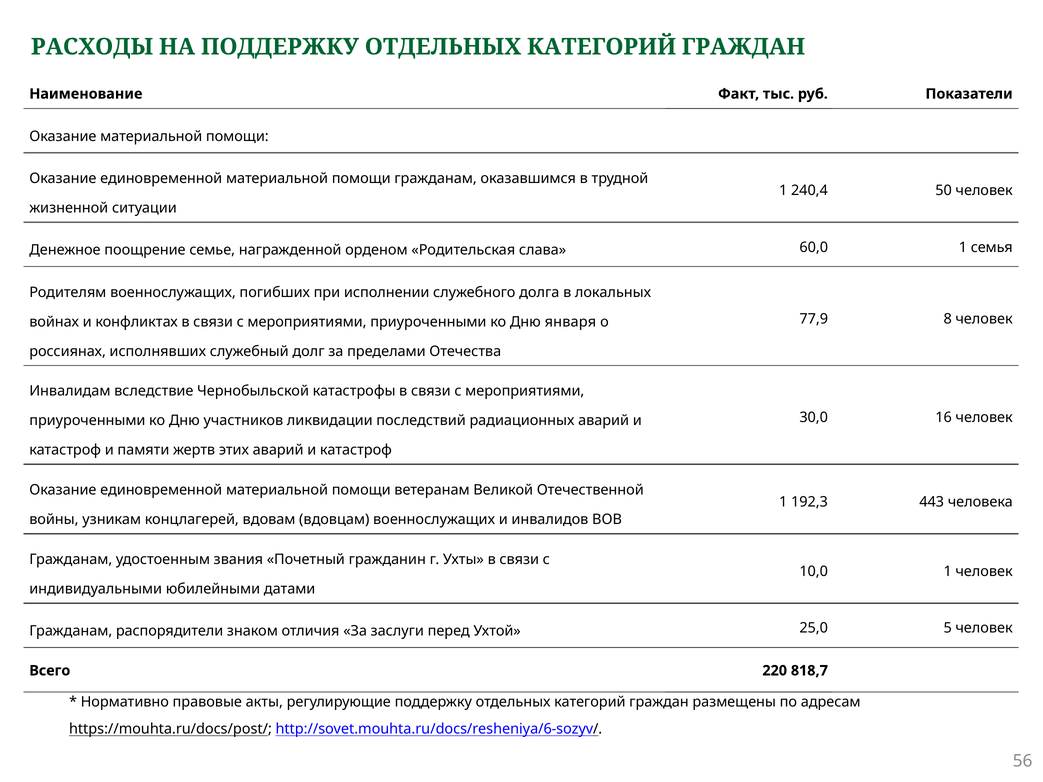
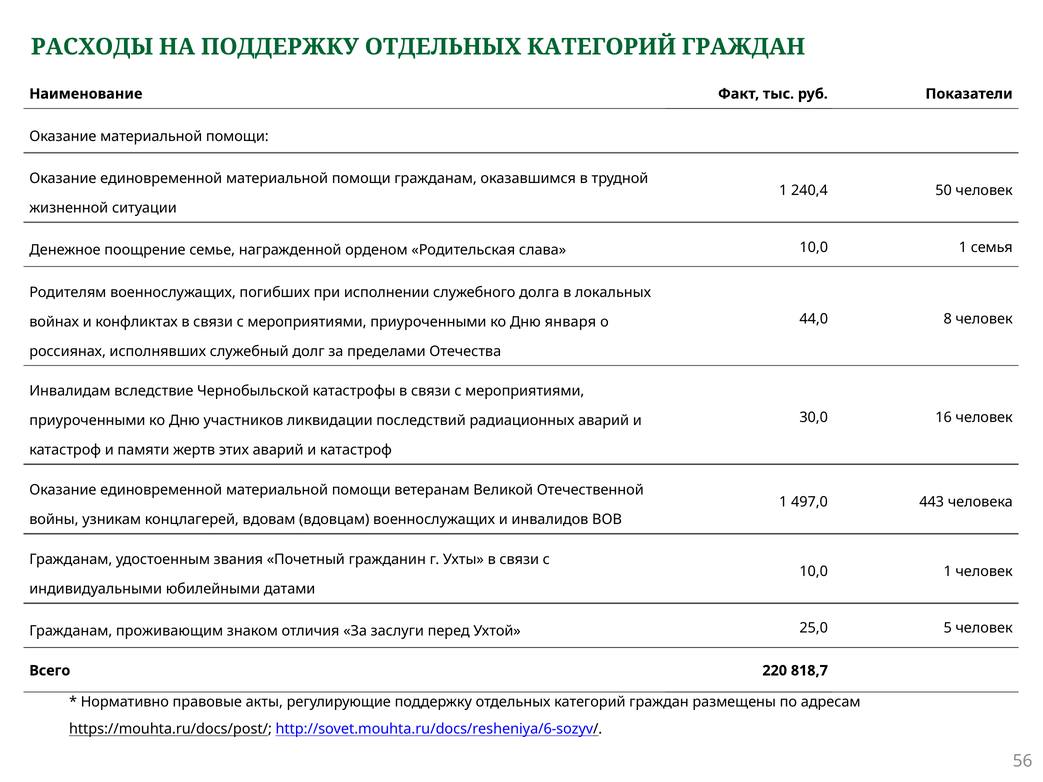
слава 60,0: 60,0 -> 10,0
77,9: 77,9 -> 44,0
192,3: 192,3 -> 497,0
распорядители: распорядители -> проживающим
